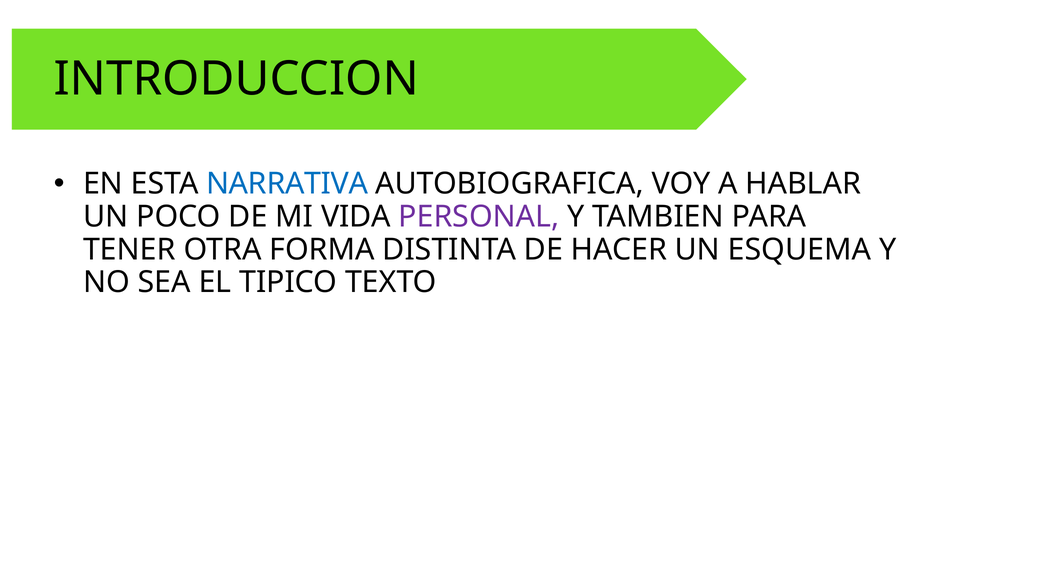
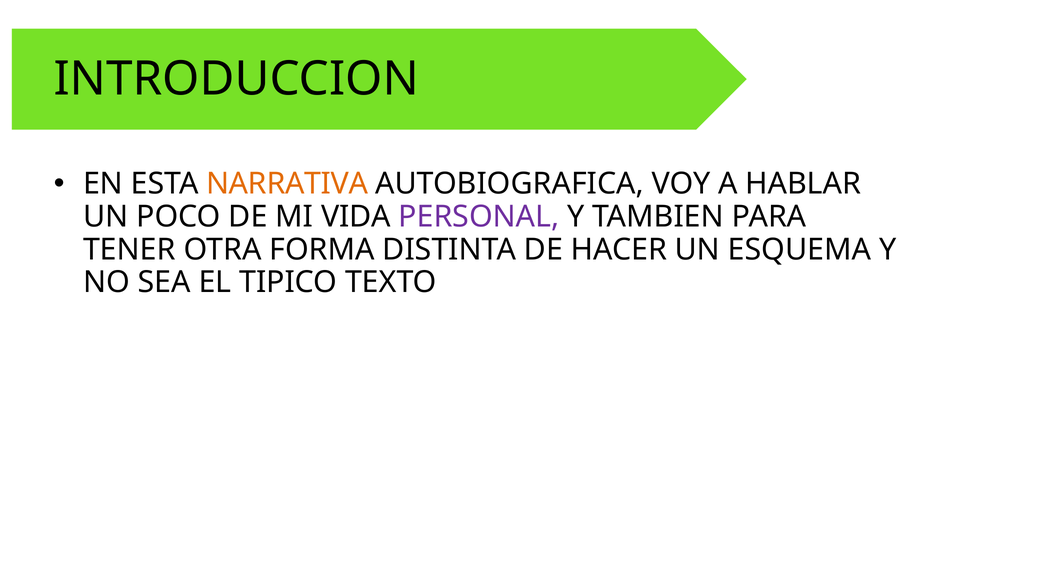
NARRATIVA colour: blue -> orange
